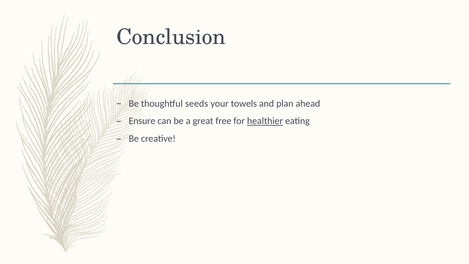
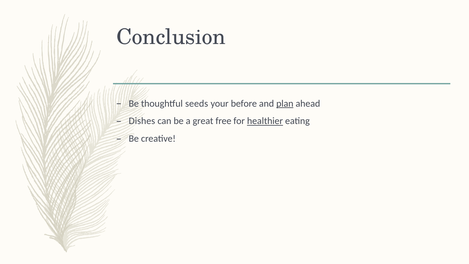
towels: towels -> before
plan underline: none -> present
Ensure: Ensure -> Dishes
